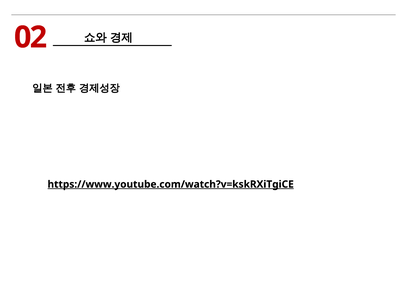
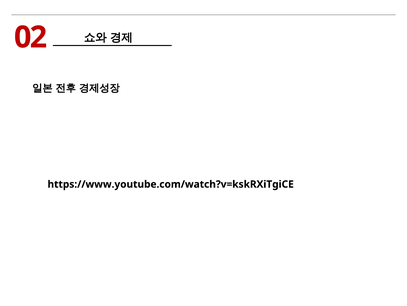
https://www.youtube.com/watch?v=kskRXiTgiCE underline: present -> none
